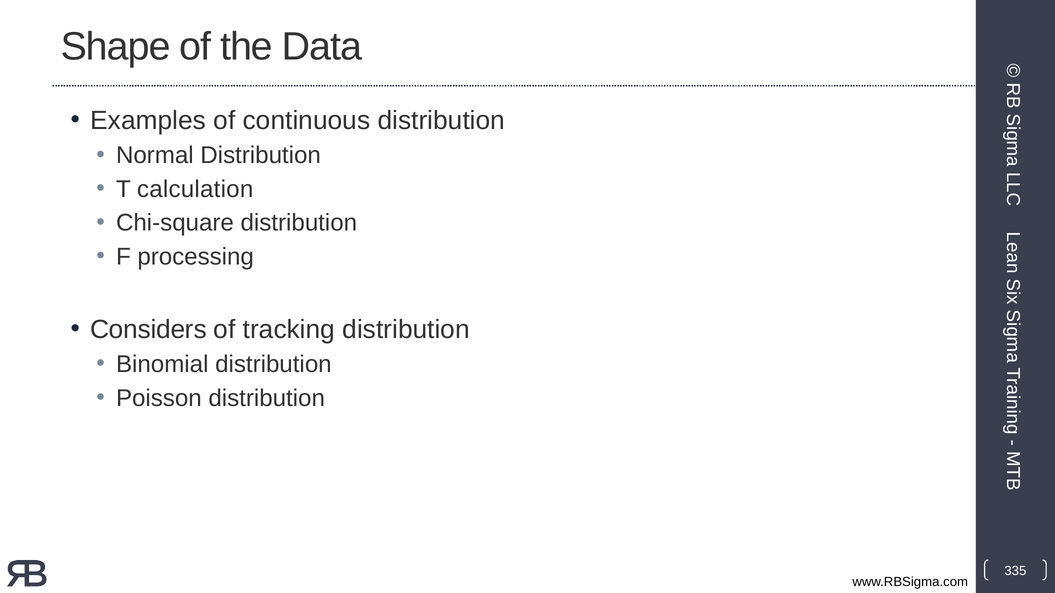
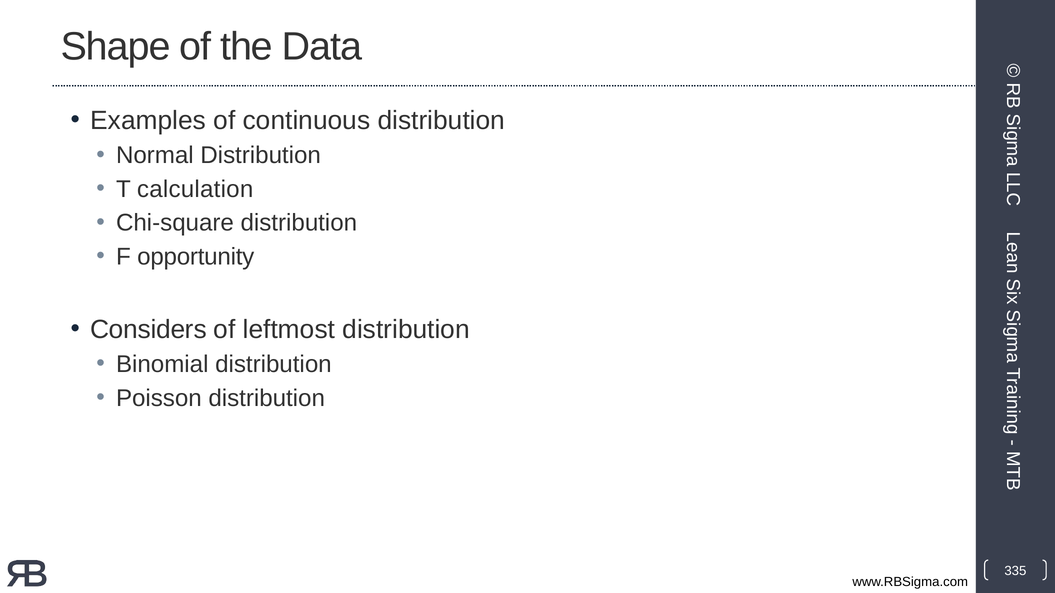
processing: processing -> opportunity
tracking: tracking -> leftmost
